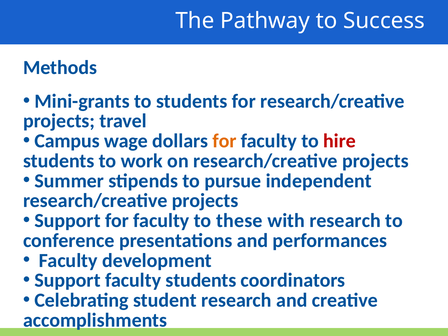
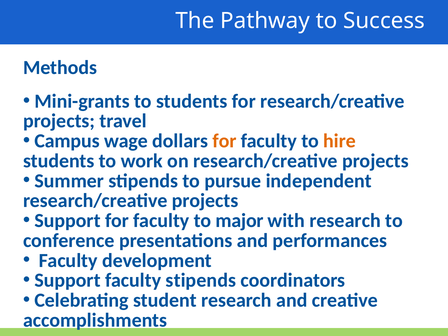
hire colour: red -> orange
these: these -> major
faculty students: students -> stipends
